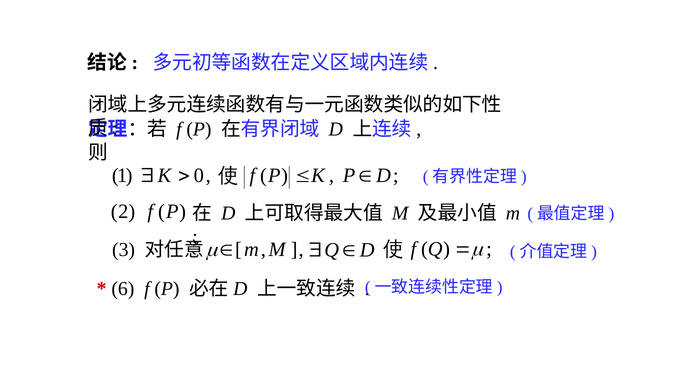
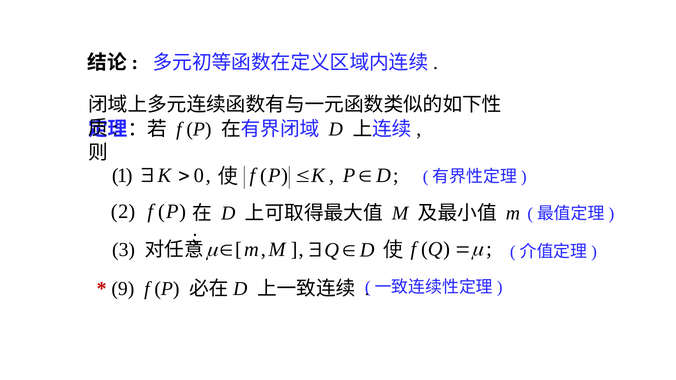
6: 6 -> 9
